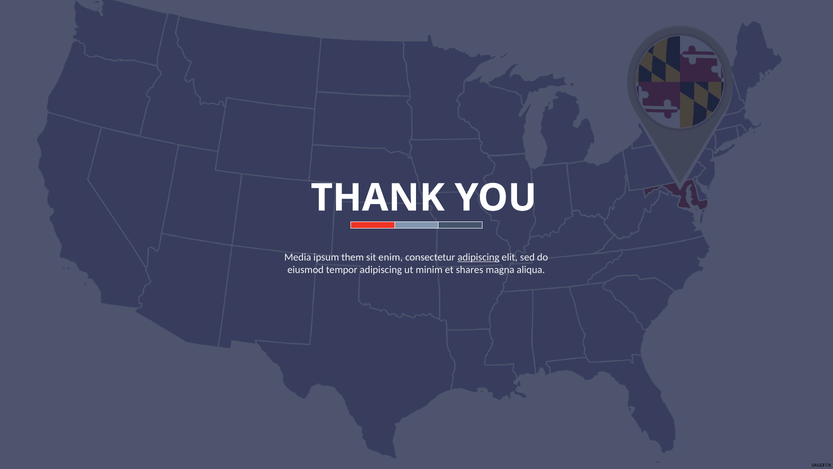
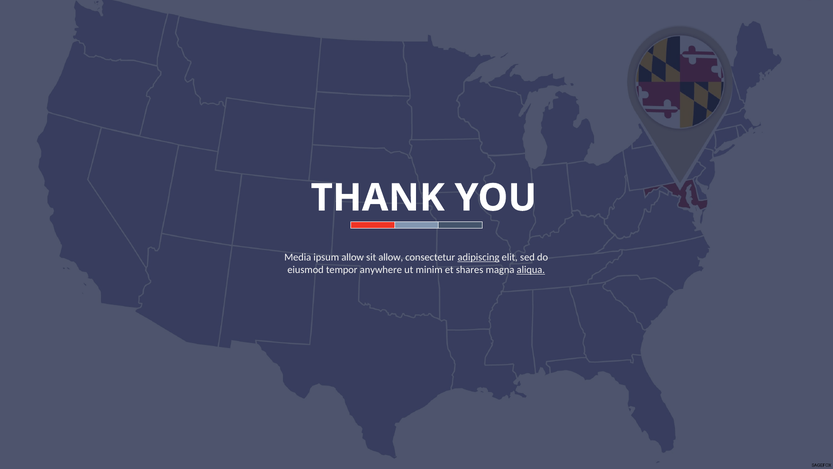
ipsum them: them -> allow
sit enim: enim -> allow
tempor adipiscing: adipiscing -> anywhere
aliqua underline: none -> present
